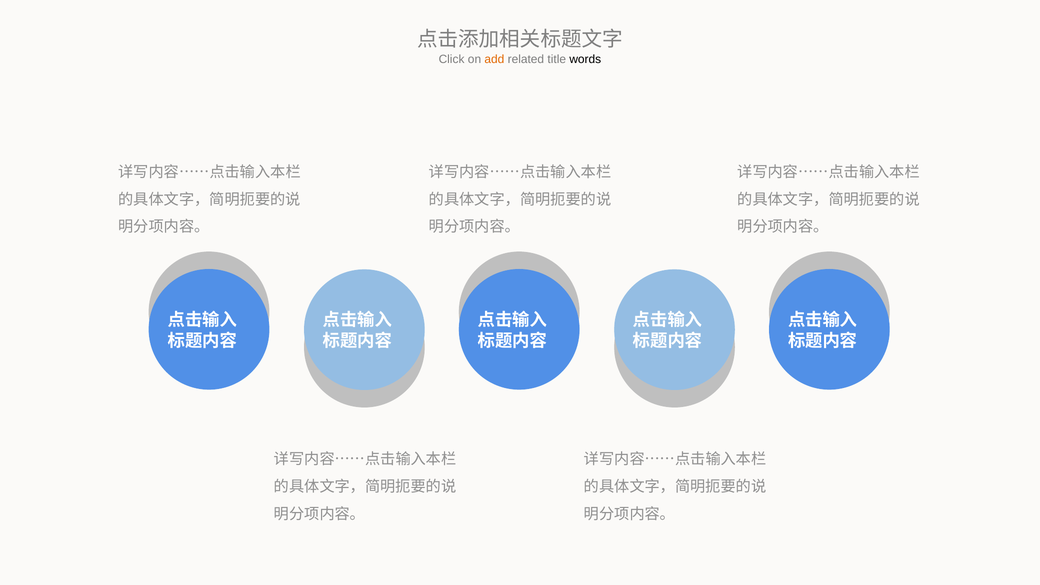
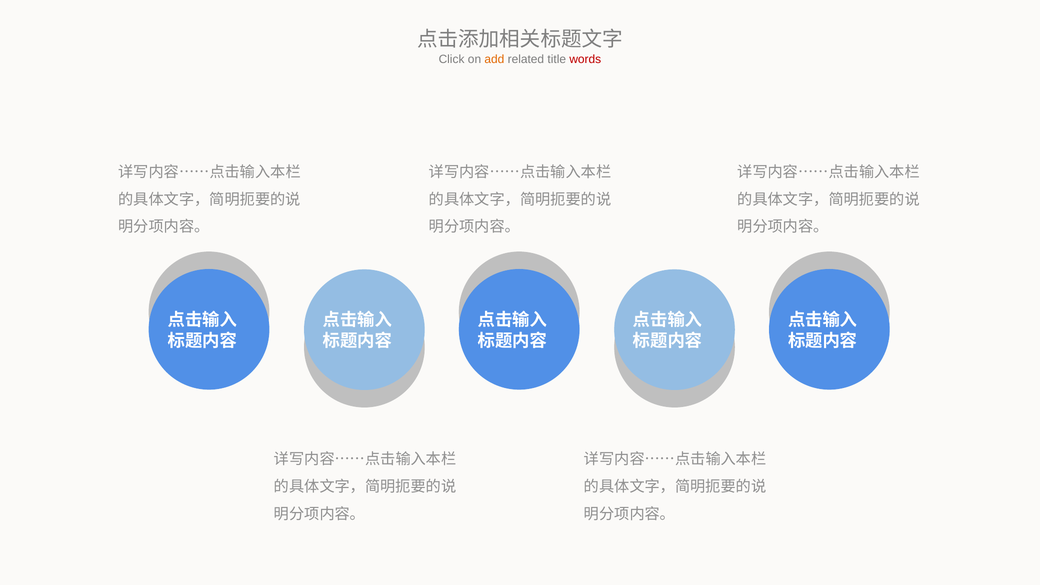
words colour: black -> red
